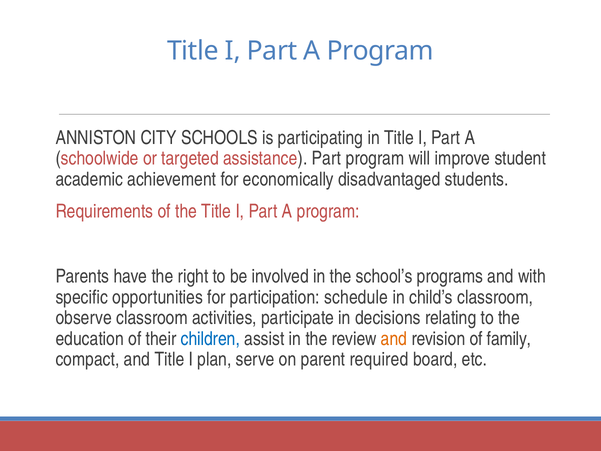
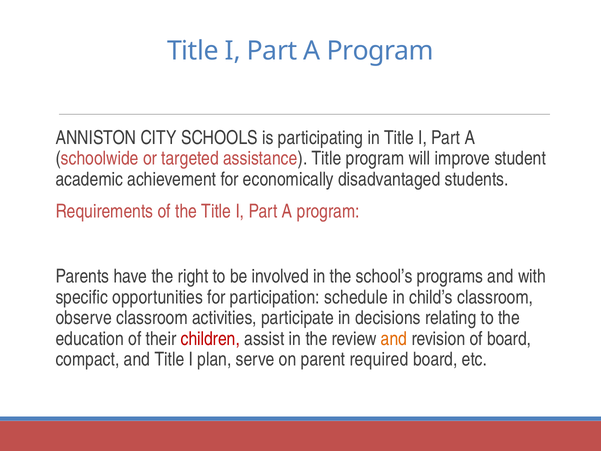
assistance Part: Part -> Title
children colour: blue -> red
of family: family -> board
